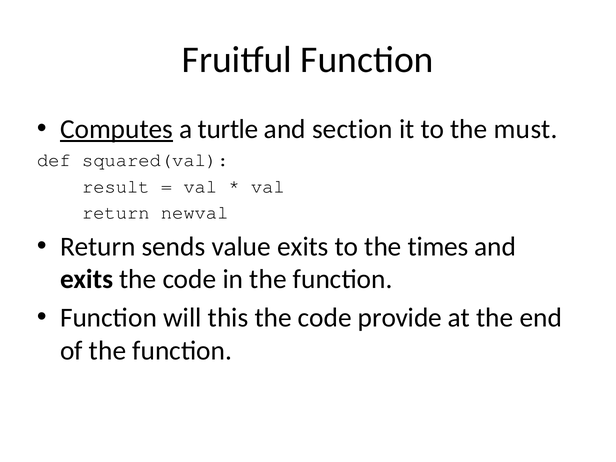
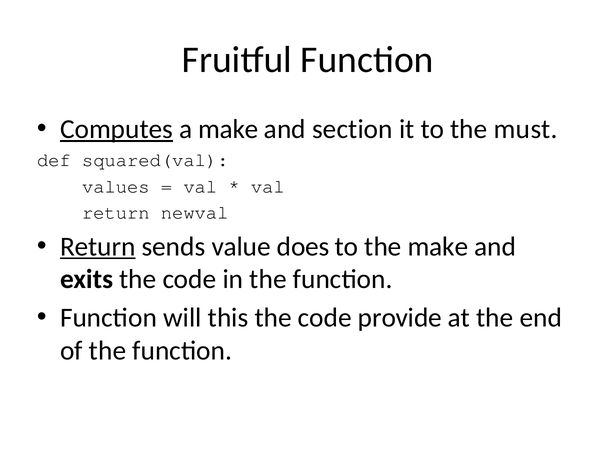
a turtle: turtle -> make
result: result -> values
Return at (98, 247) underline: none -> present
value exits: exits -> does
the times: times -> make
